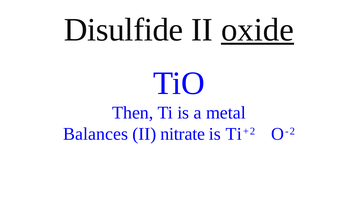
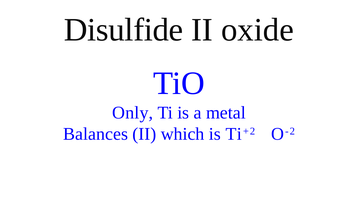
oxide underline: present -> none
Then: Then -> Only
nitrate: nitrate -> which
